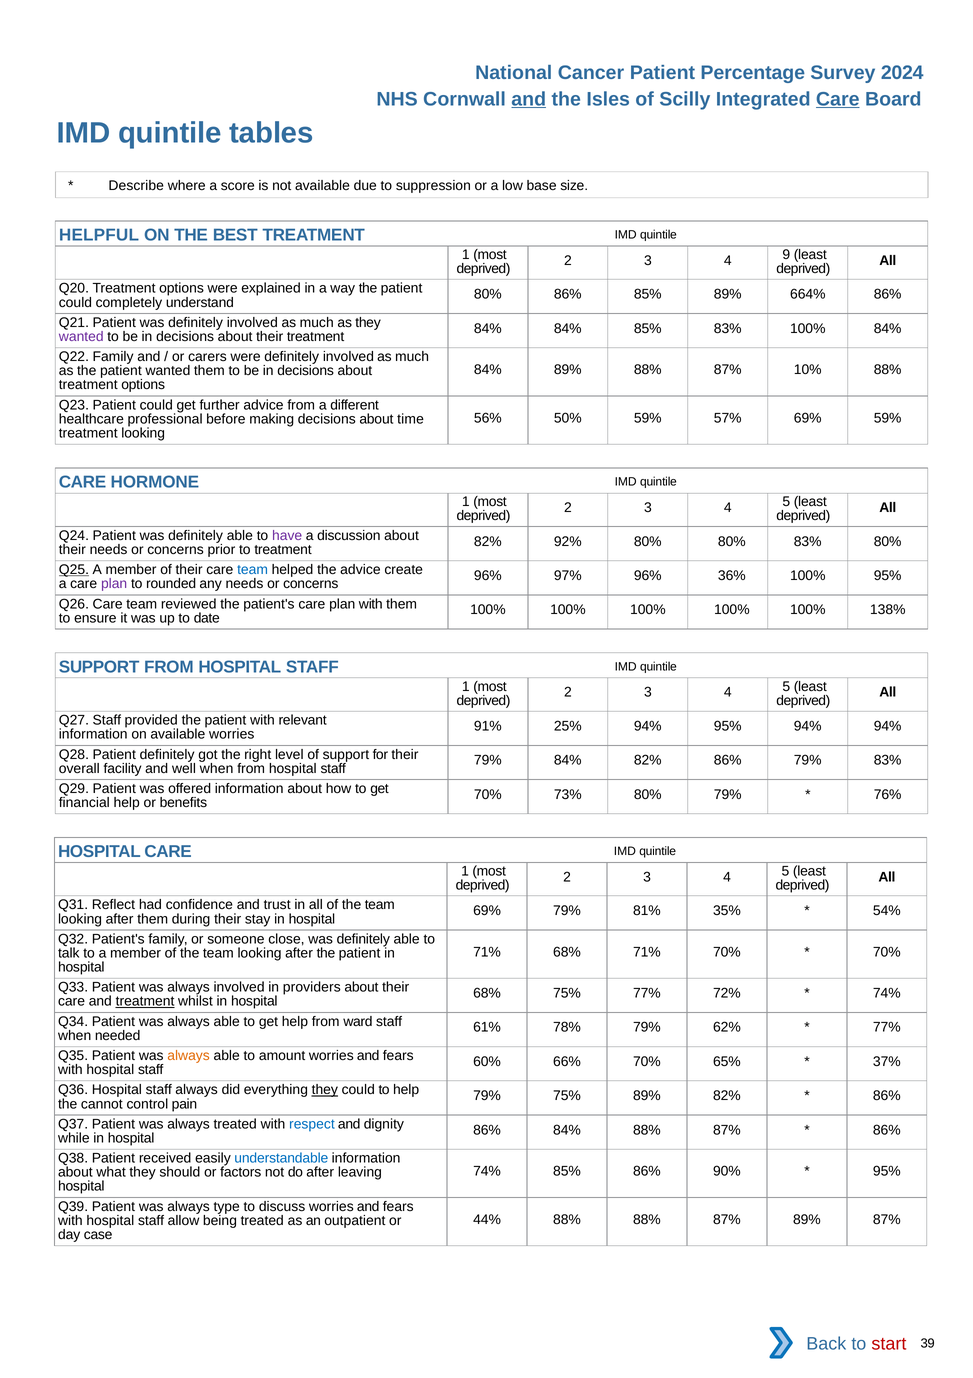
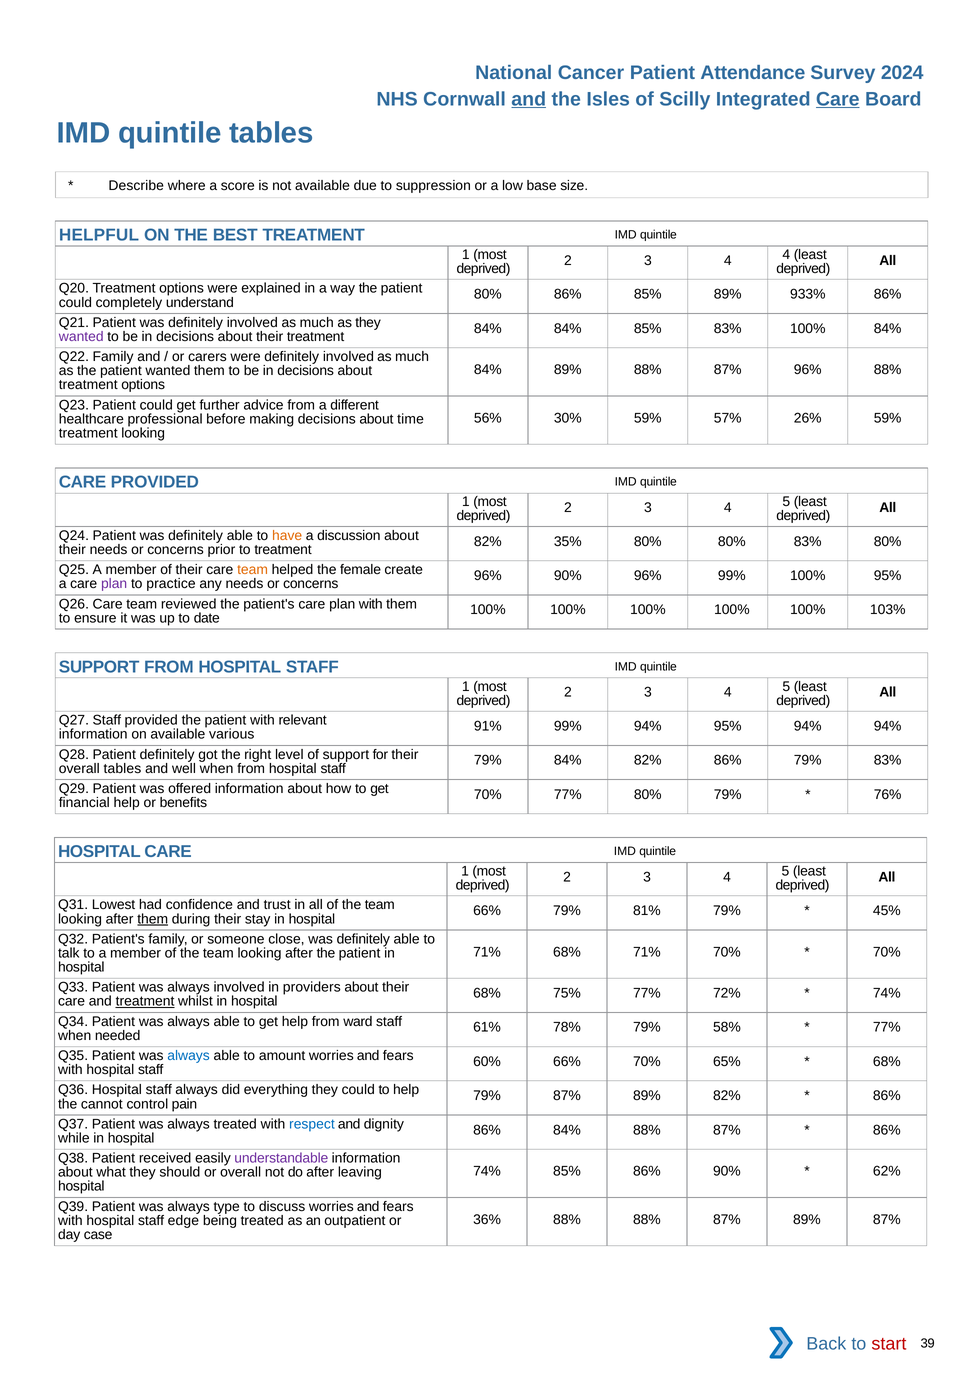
Percentage: Percentage -> Attendance
4 9: 9 -> 4
664%: 664% -> 933%
87% 10%: 10% -> 96%
50%: 50% -> 30%
57% 69%: 69% -> 26%
CARE HORMONE: HORMONE -> PROVIDED
have colour: purple -> orange
92%: 92% -> 35%
Q25 underline: present -> none
team at (253, 569) colour: blue -> orange
the advice: advice -> female
96% 97%: 97% -> 90%
96% 36%: 36% -> 99%
rounded: rounded -> practice
138%: 138% -> 103%
91% 25%: 25% -> 99%
available worries: worries -> various
overall facility: facility -> tables
70% 73%: 73% -> 77%
Reflect: Reflect -> Lowest
69% at (487, 910): 69% -> 66%
81% 35%: 35% -> 79%
54%: 54% -> 45%
them at (153, 918) underline: none -> present
62%: 62% -> 58%
always at (189, 1055) colour: orange -> blue
37% at (887, 1061): 37% -> 68%
they at (325, 1089) underline: present -> none
79% 75%: 75% -> 87%
understandable colour: blue -> purple
95% at (887, 1170): 95% -> 62%
or factors: factors -> overall
44%: 44% -> 36%
allow: allow -> edge
